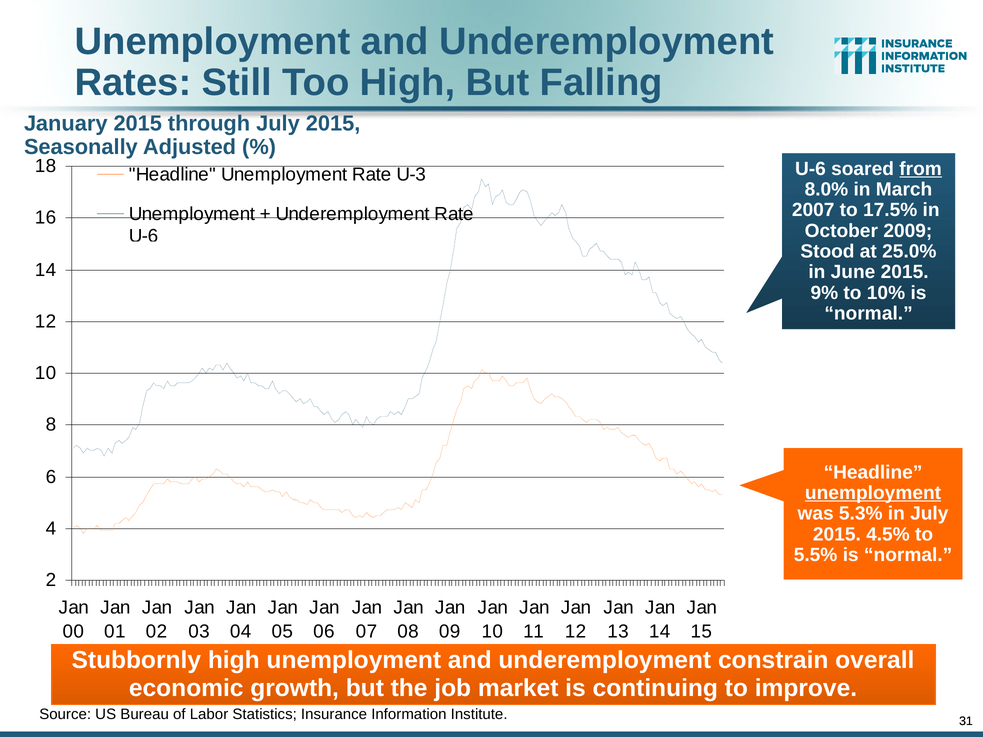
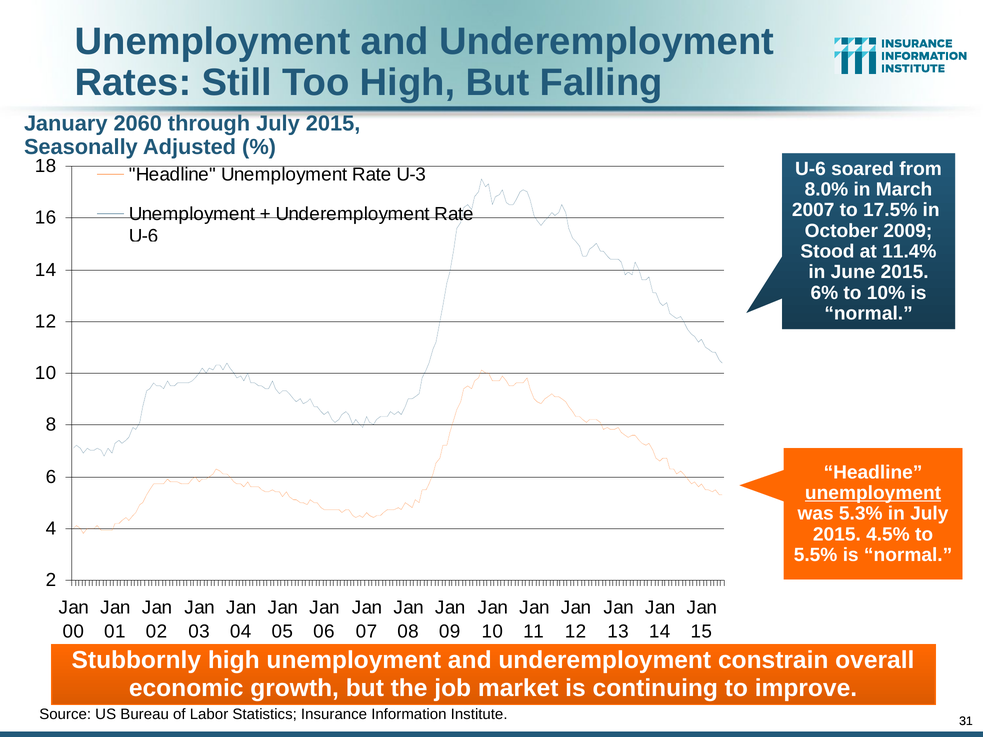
January 2015: 2015 -> 2060
from underline: present -> none
25.0%: 25.0% -> 11.4%
9%: 9% -> 6%
